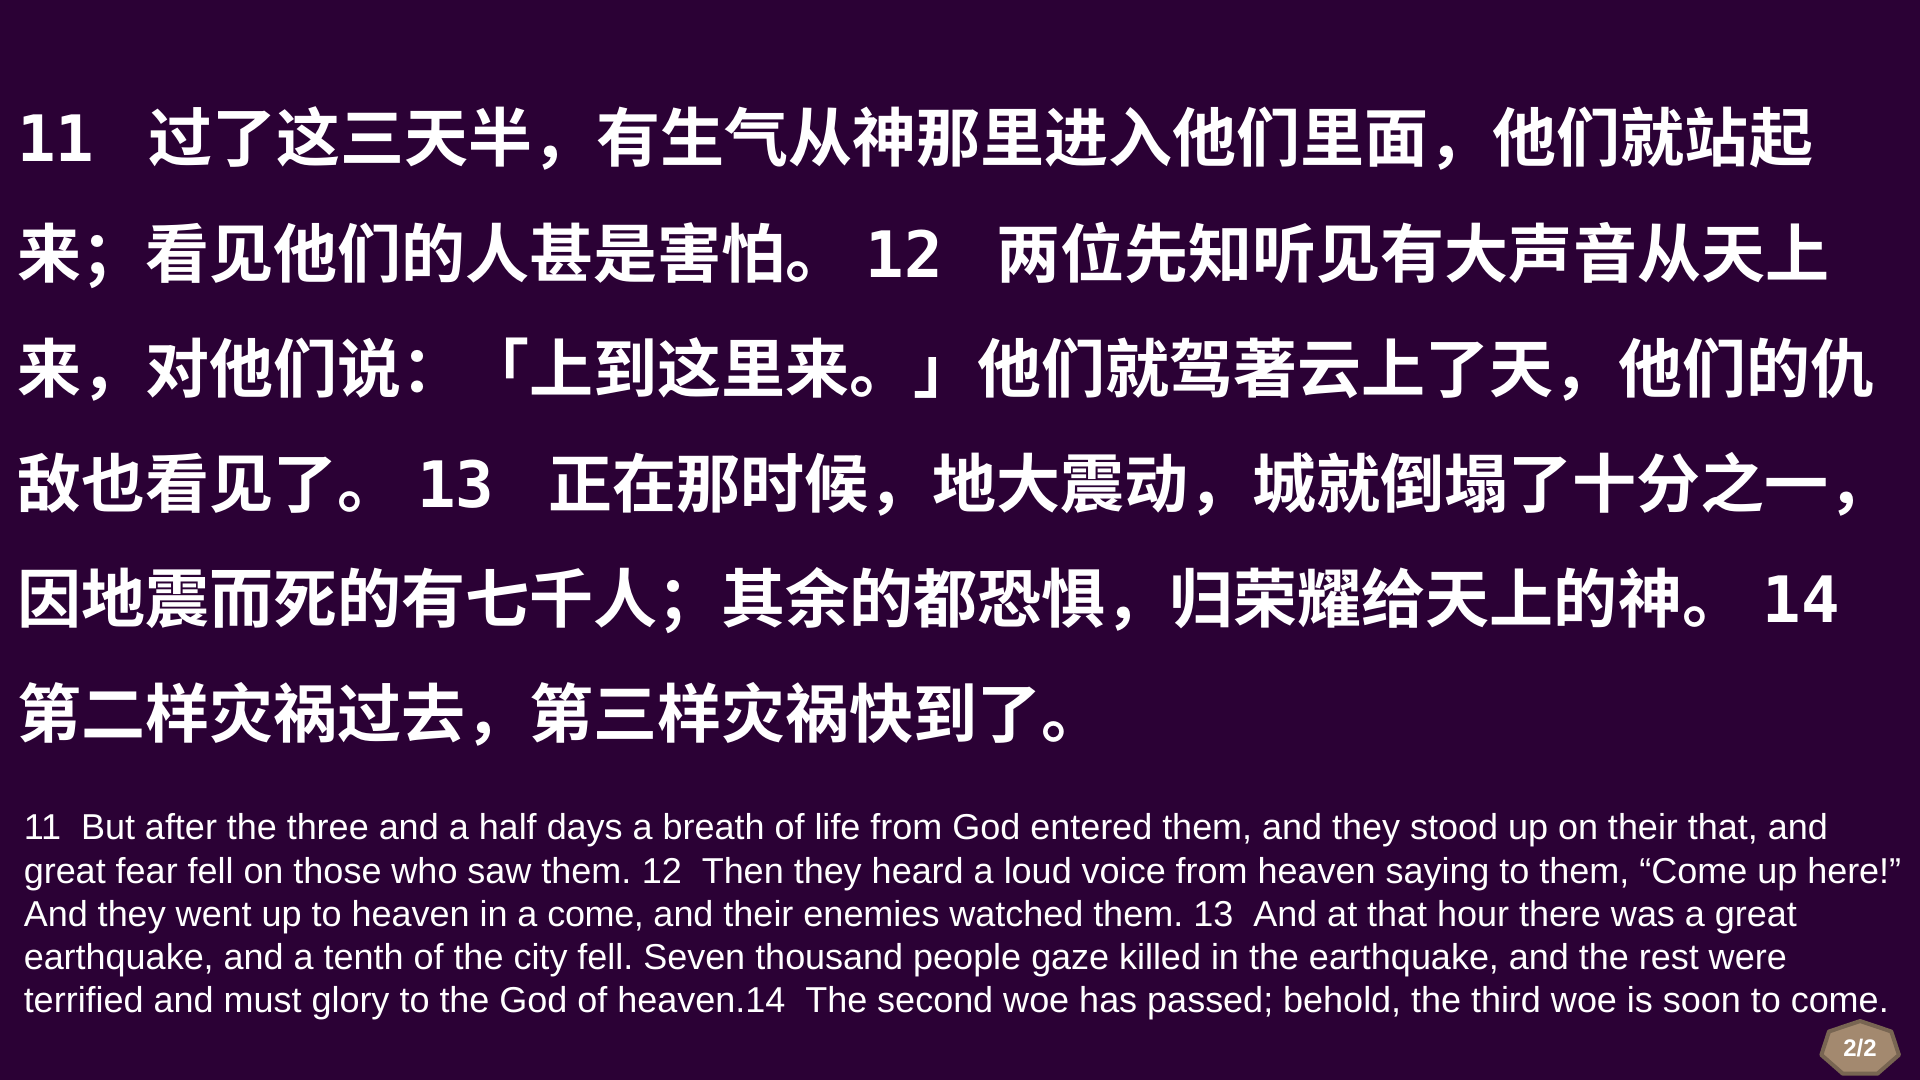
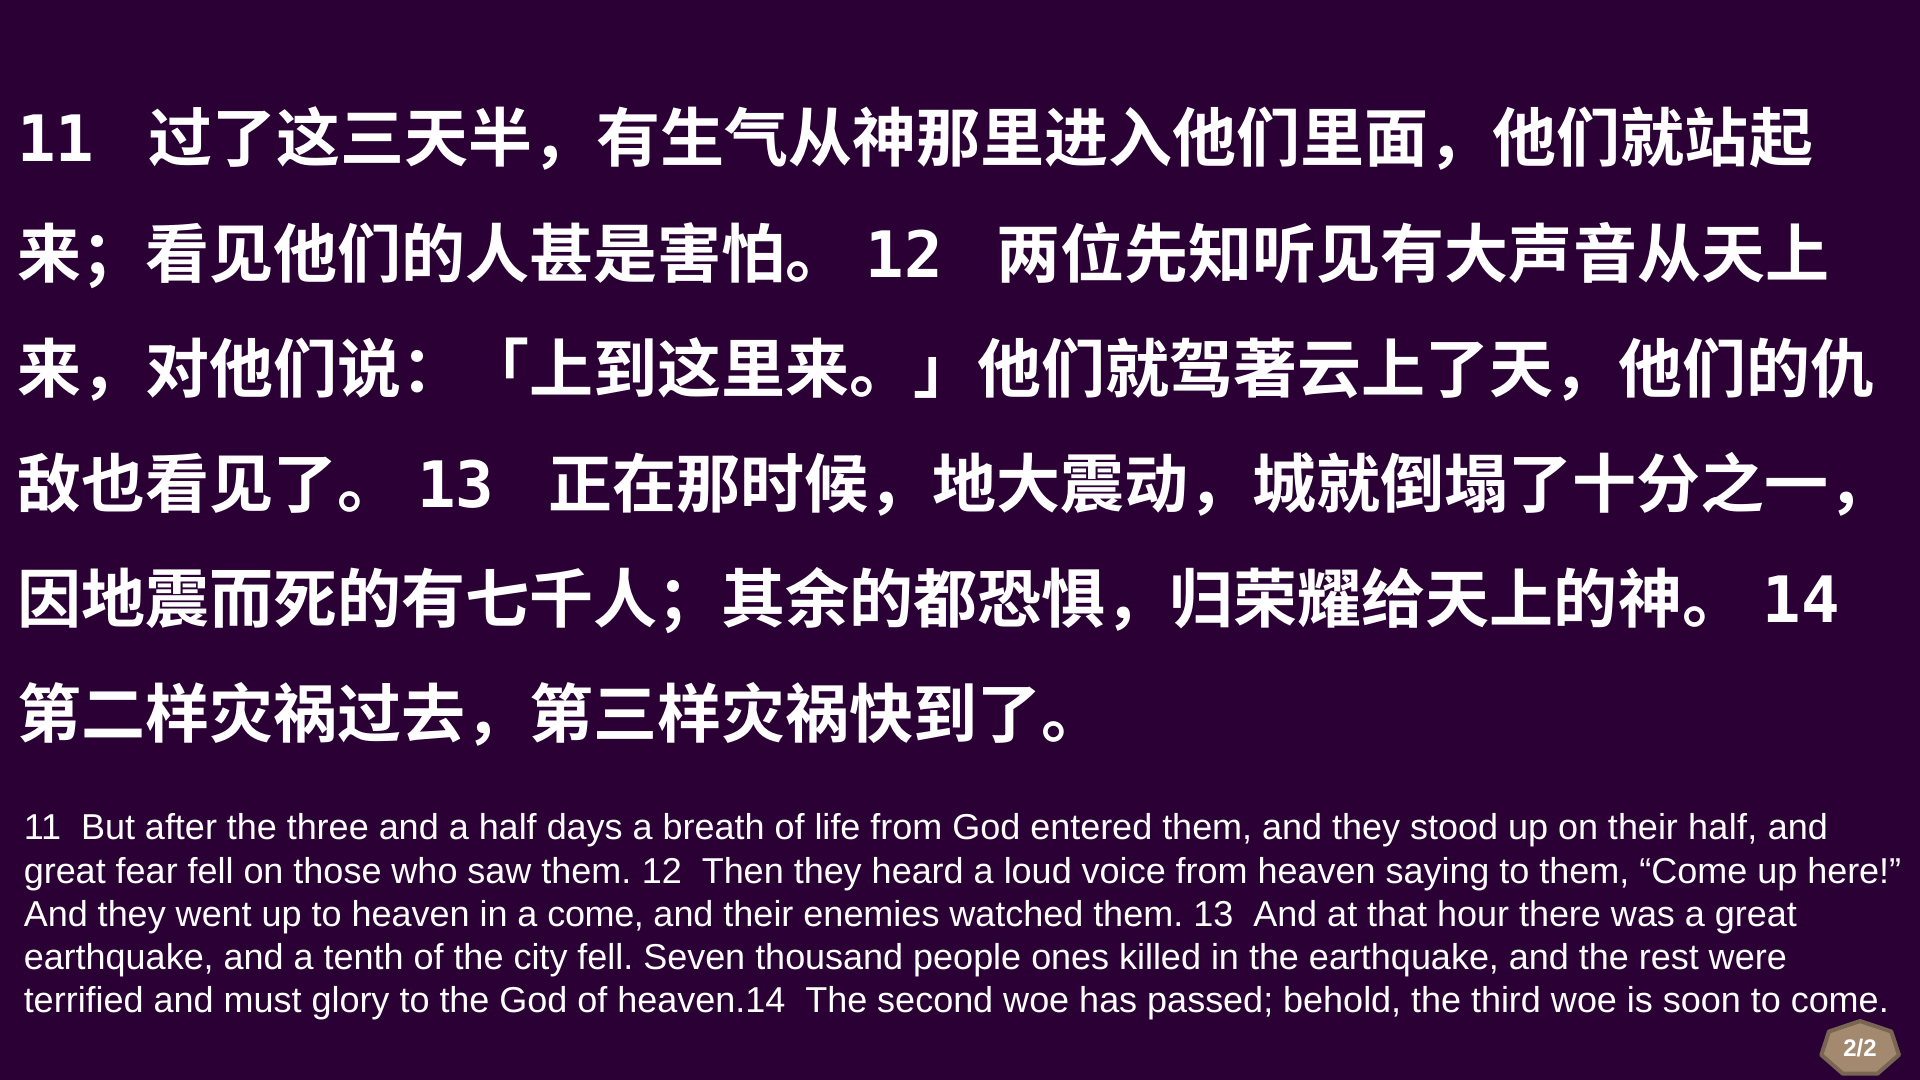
their that: that -> half
gaze: gaze -> ones
